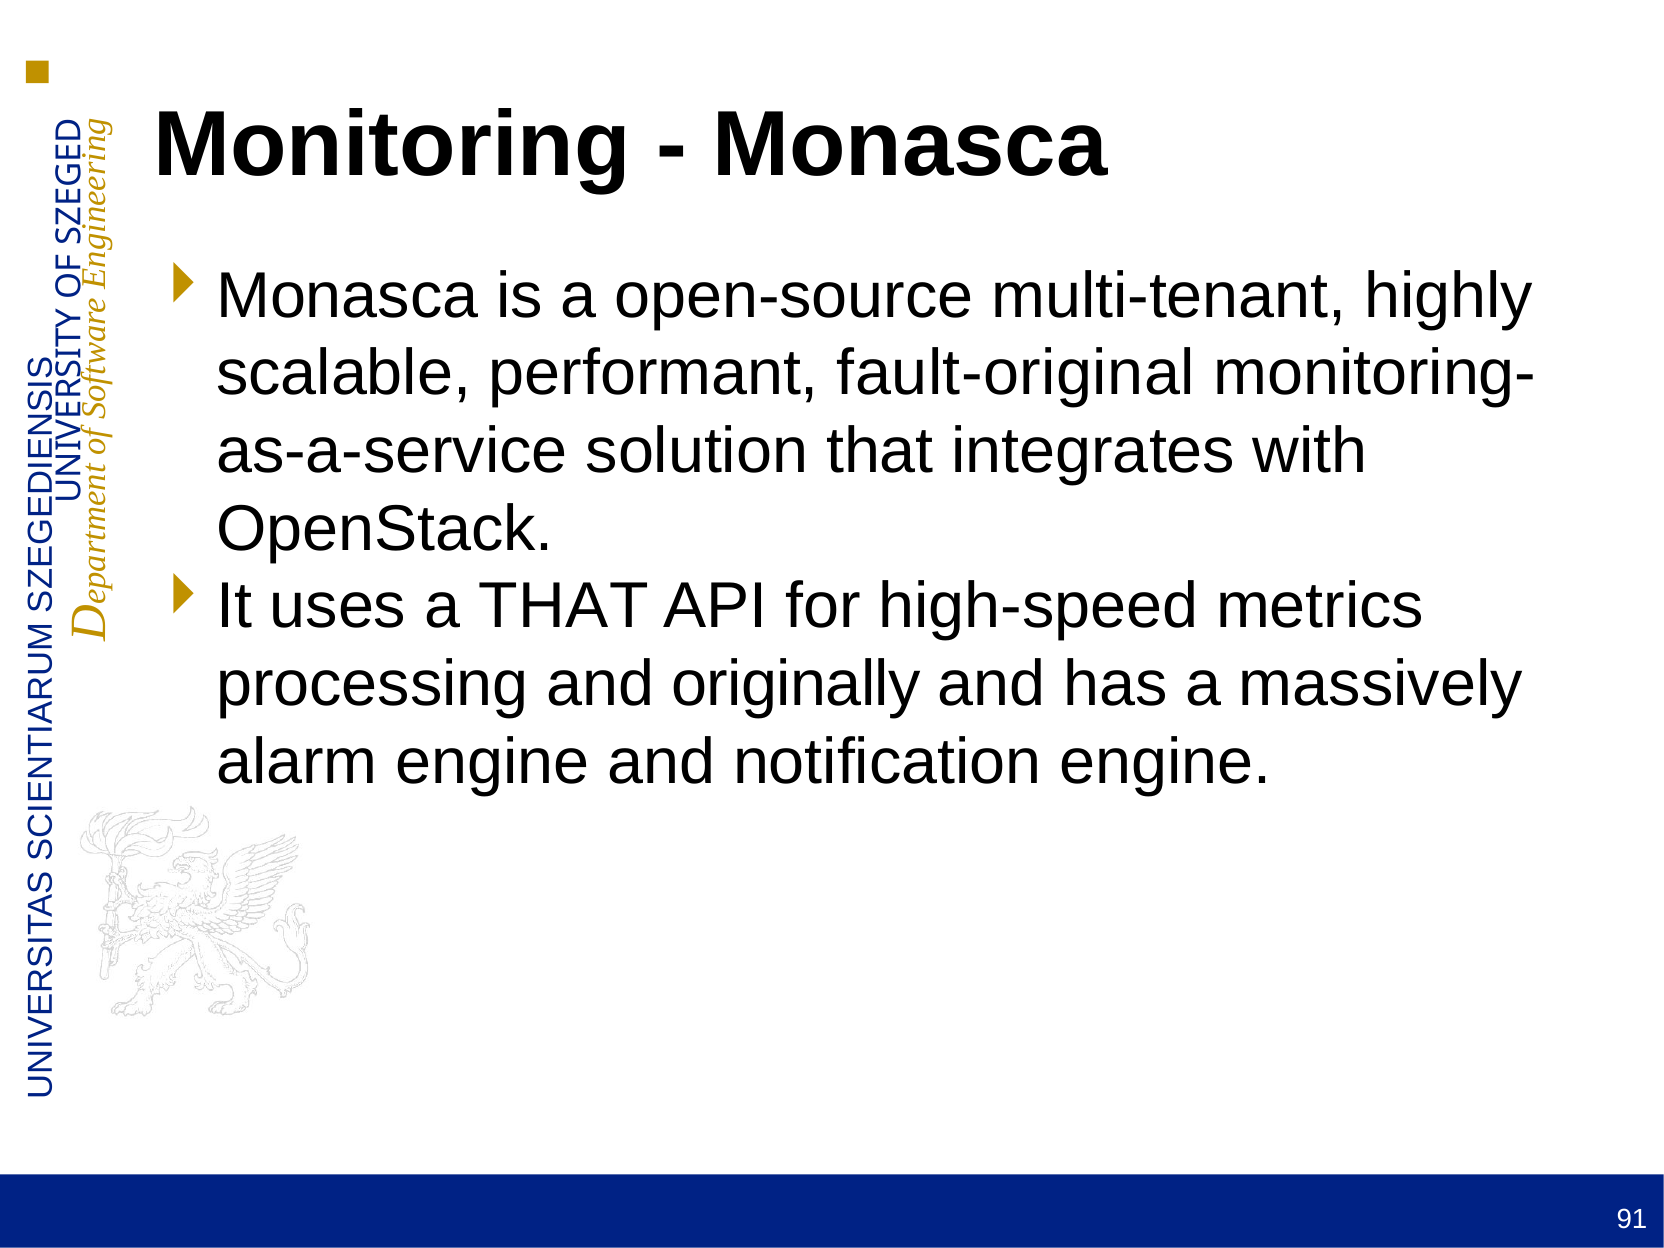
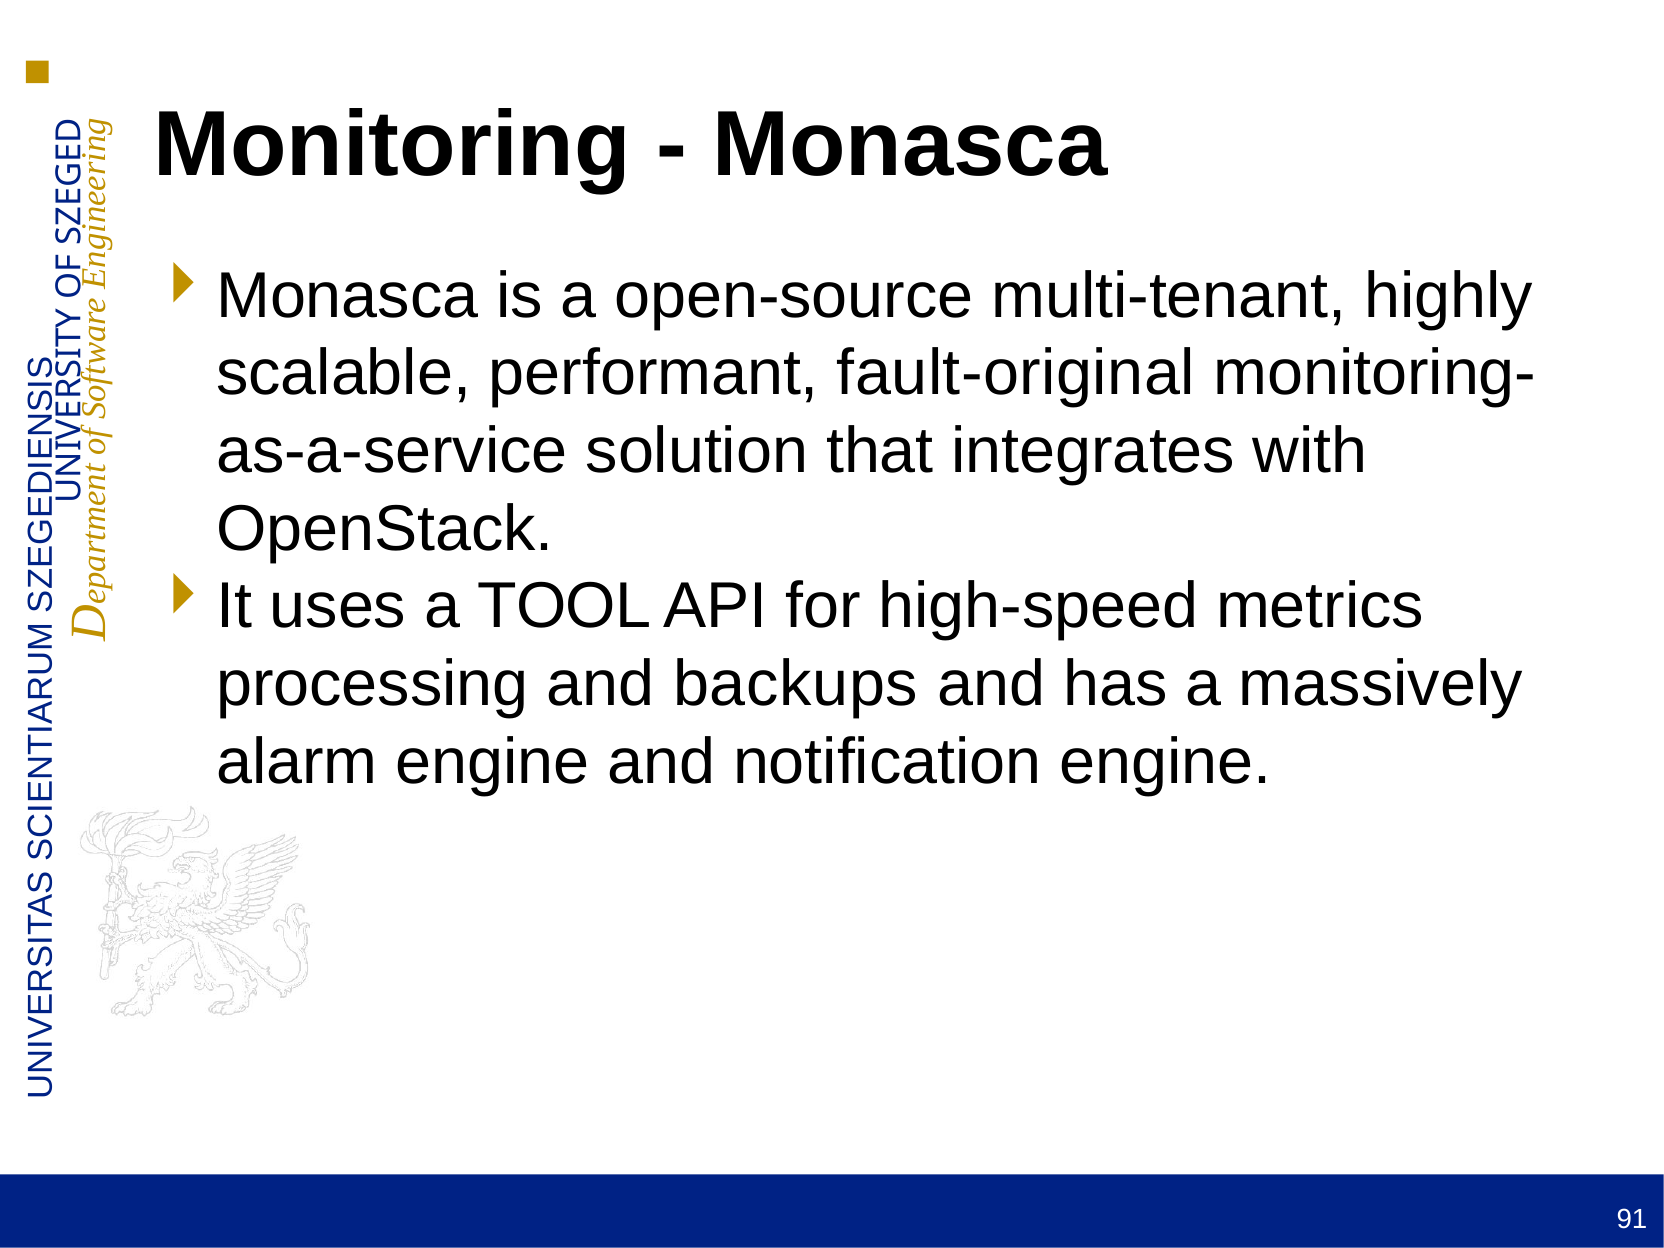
a THAT: THAT -> TOOL
originally: originally -> backups
